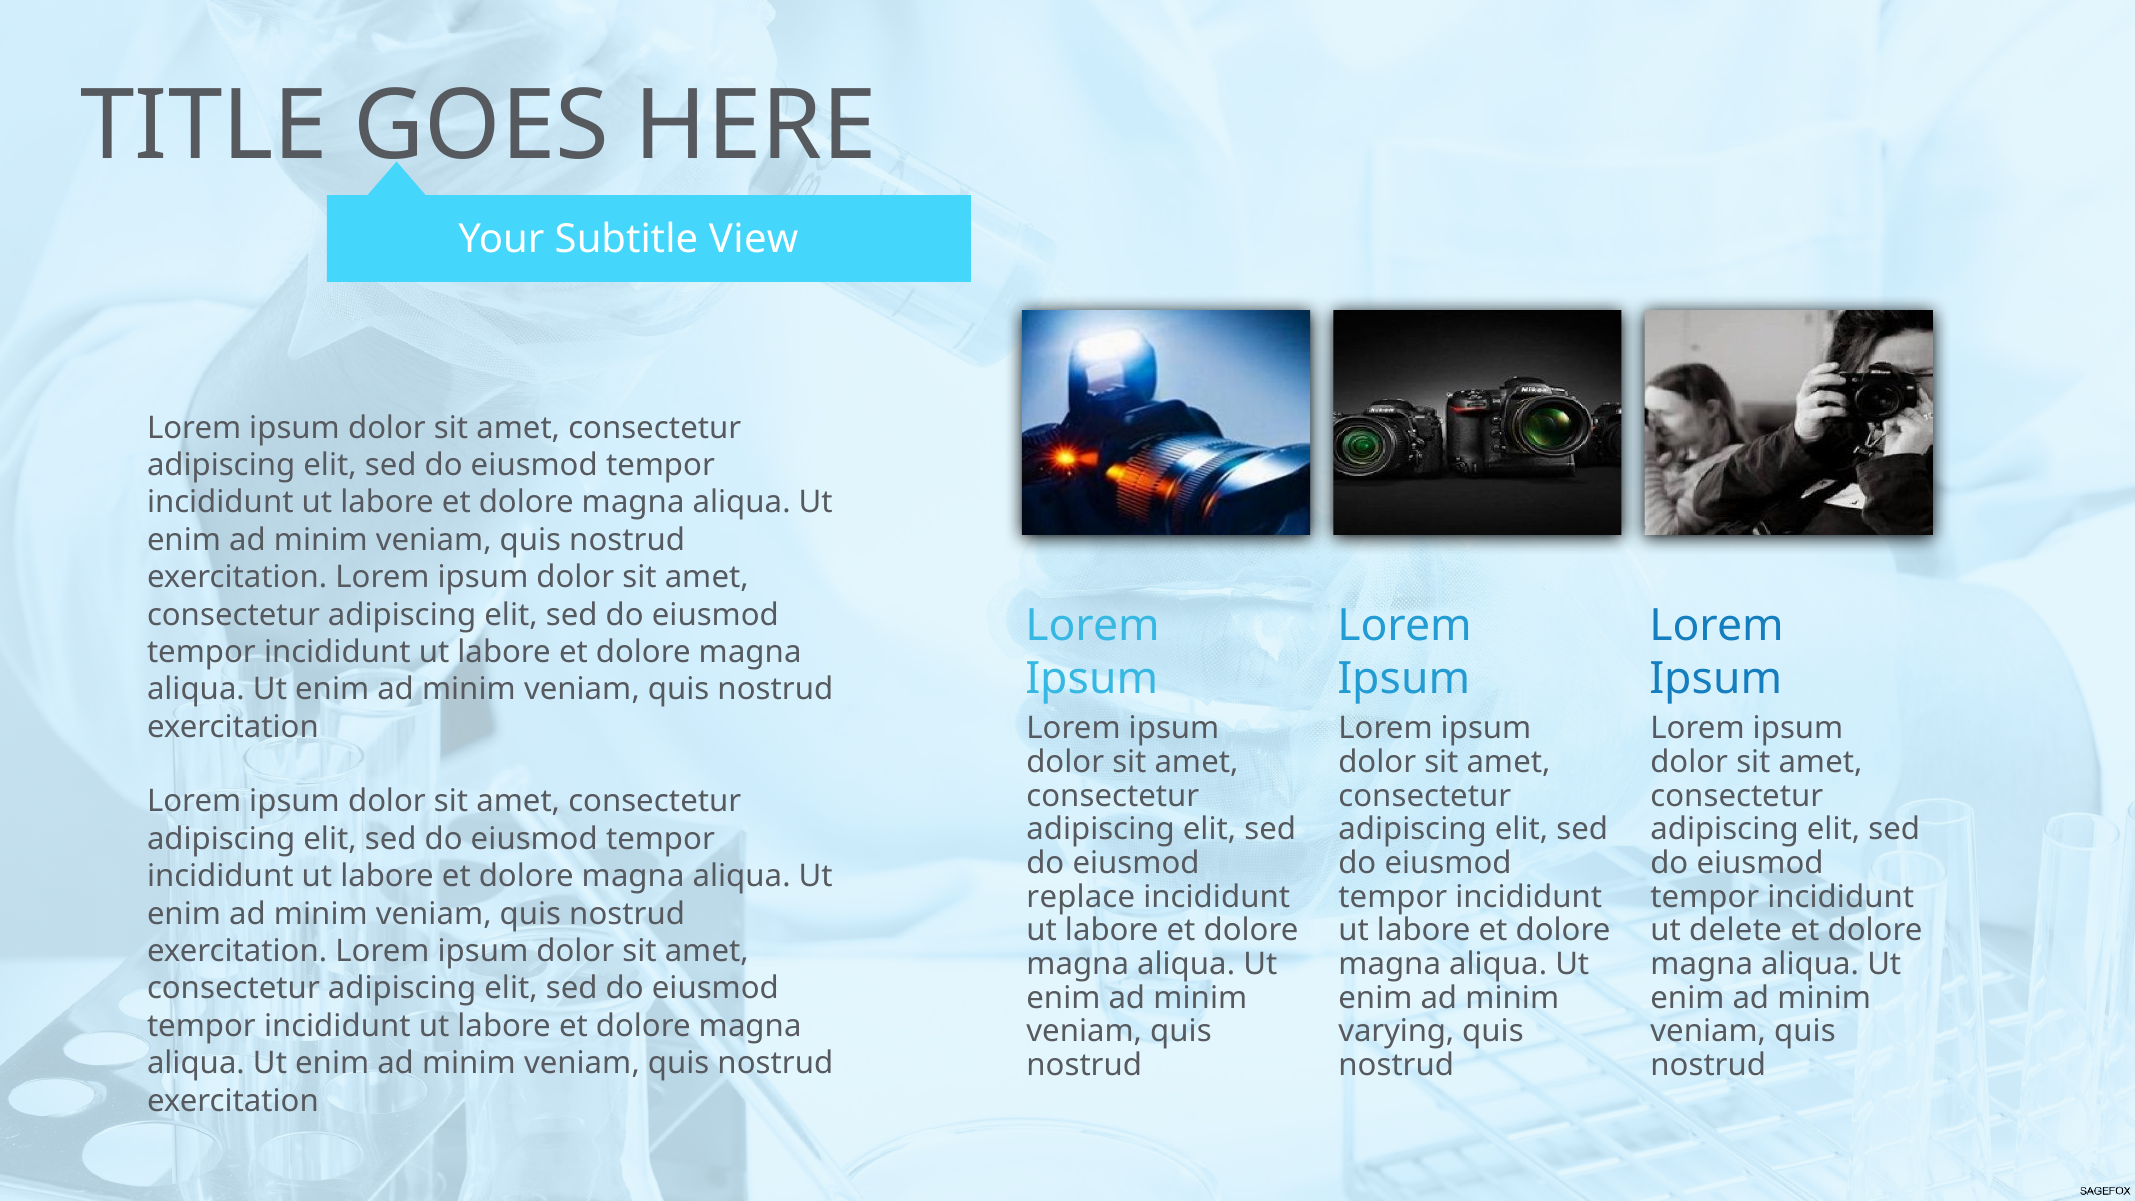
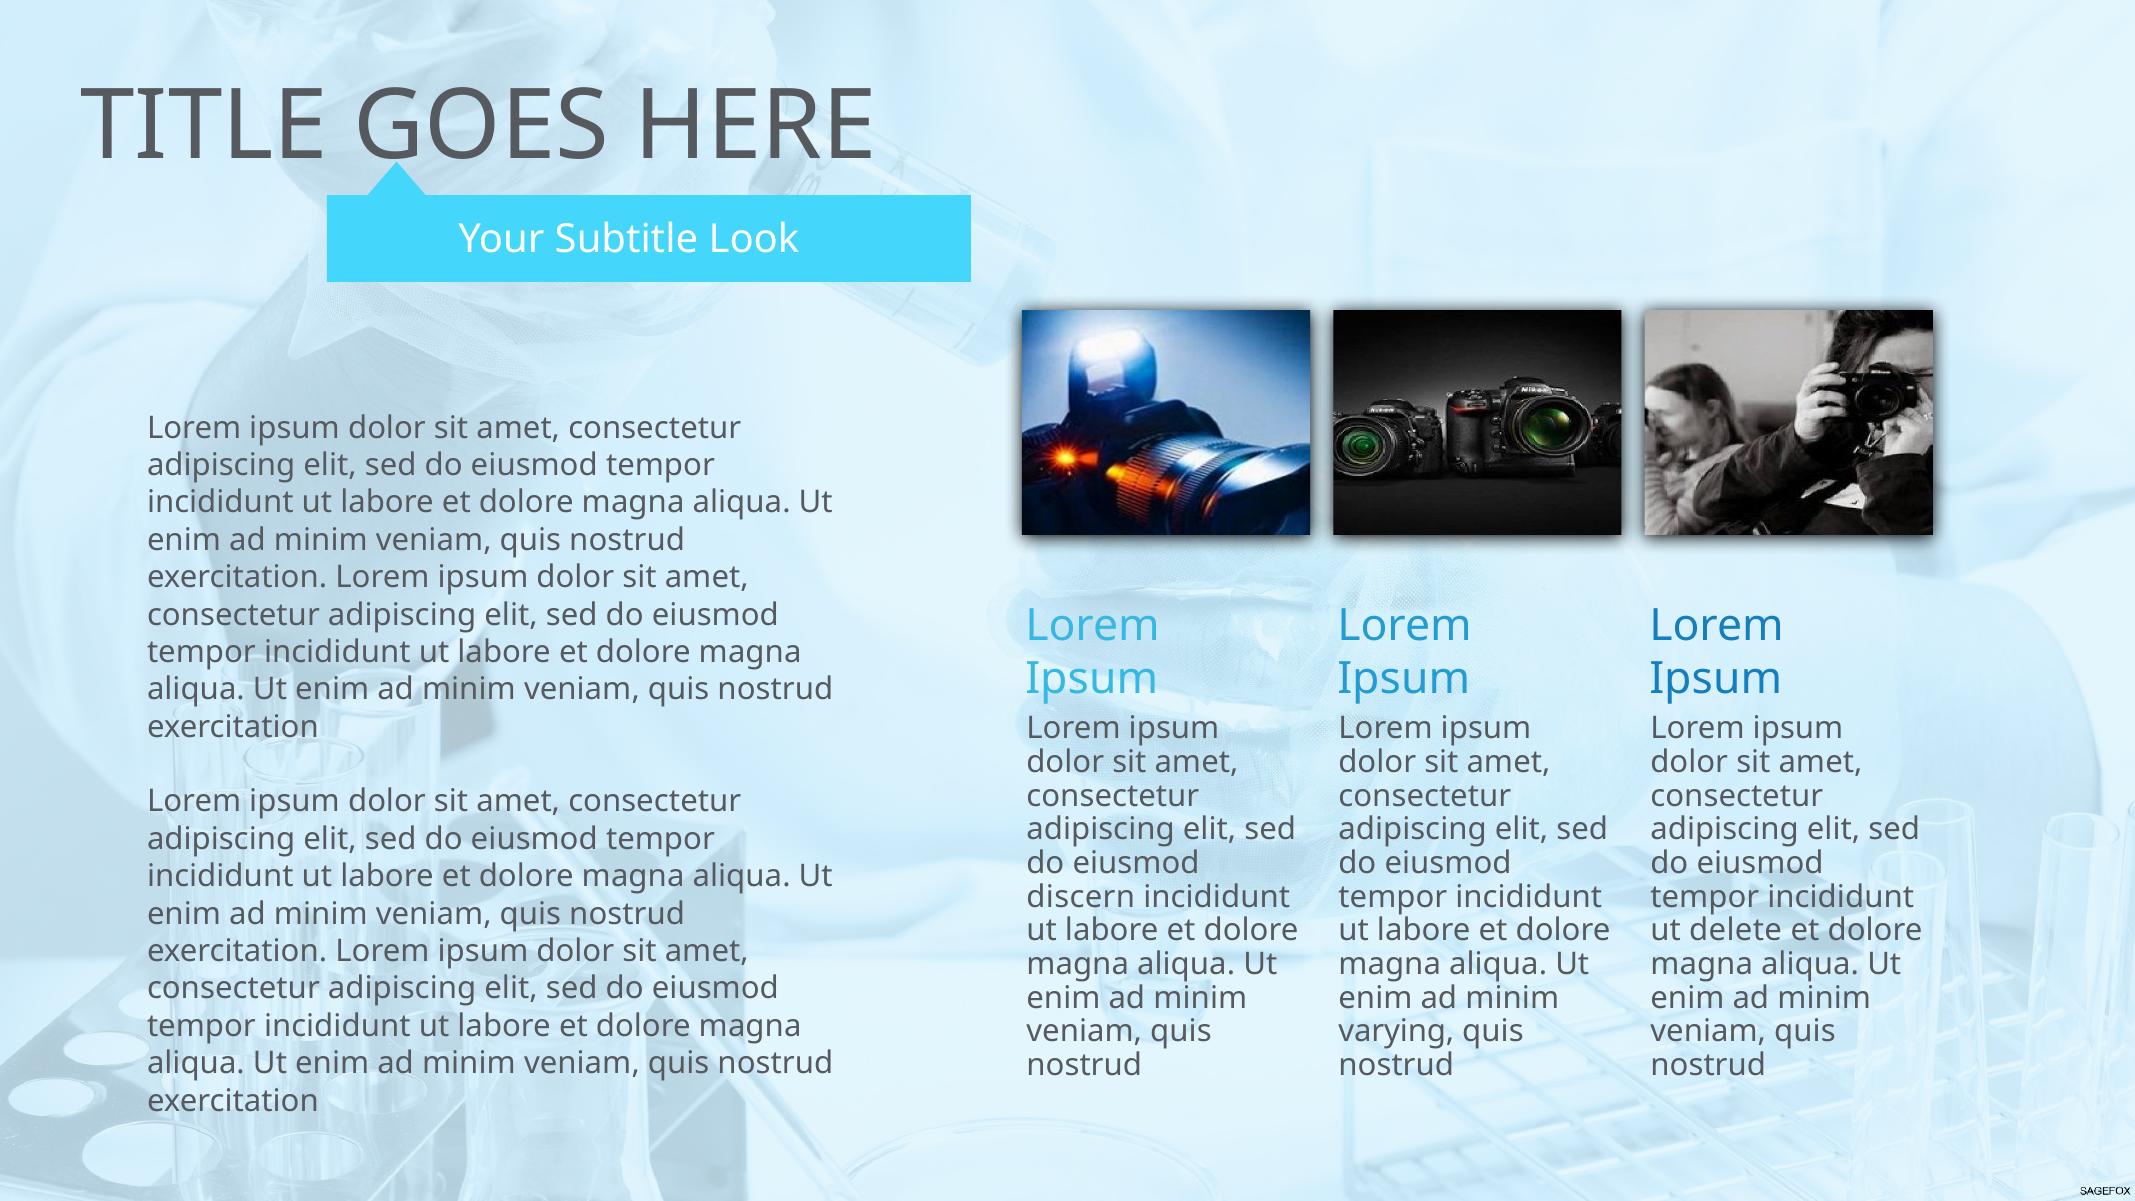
View: View -> Look
replace: replace -> discern
